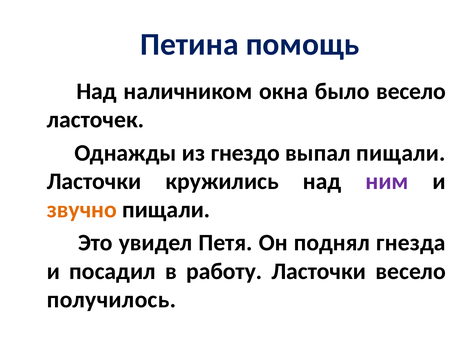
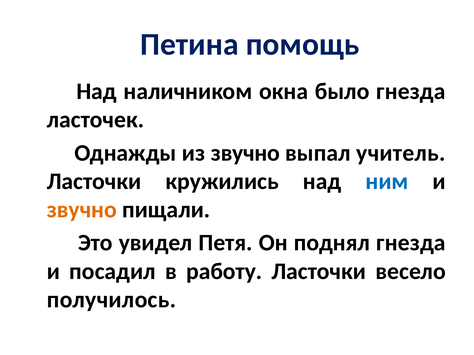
было весело: весело -> гнезда
из гнездо: гнездо -> звучно
выпал пищали: пищали -> учитель
ним colour: purple -> blue
